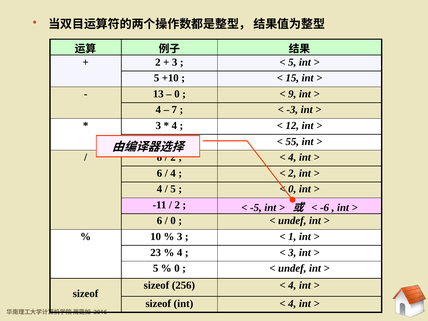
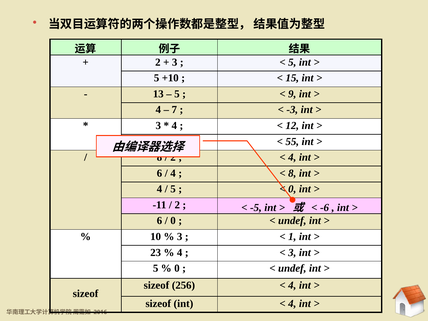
0 at (177, 94): 0 -> 5
2 at (292, 173): 2 -> 8
